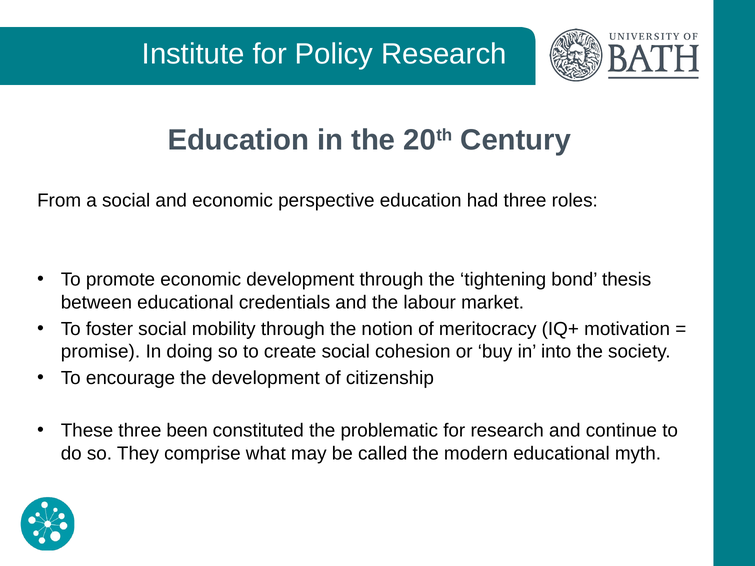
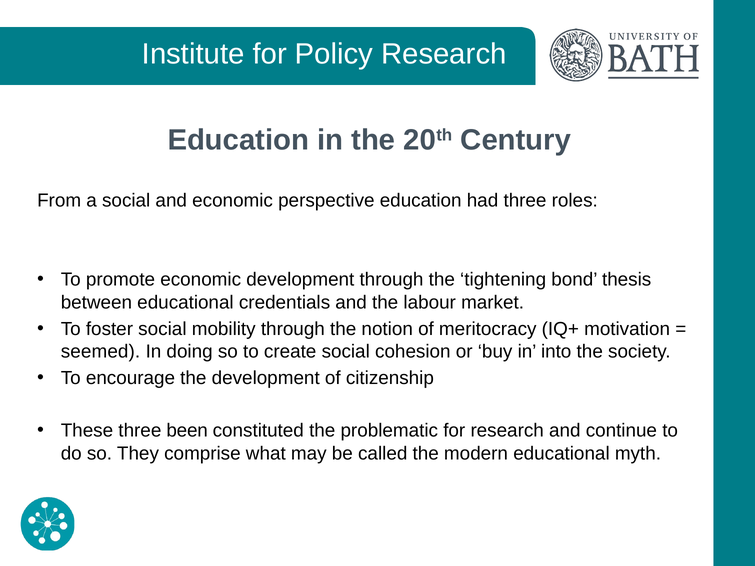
promise: promise -> seemed
